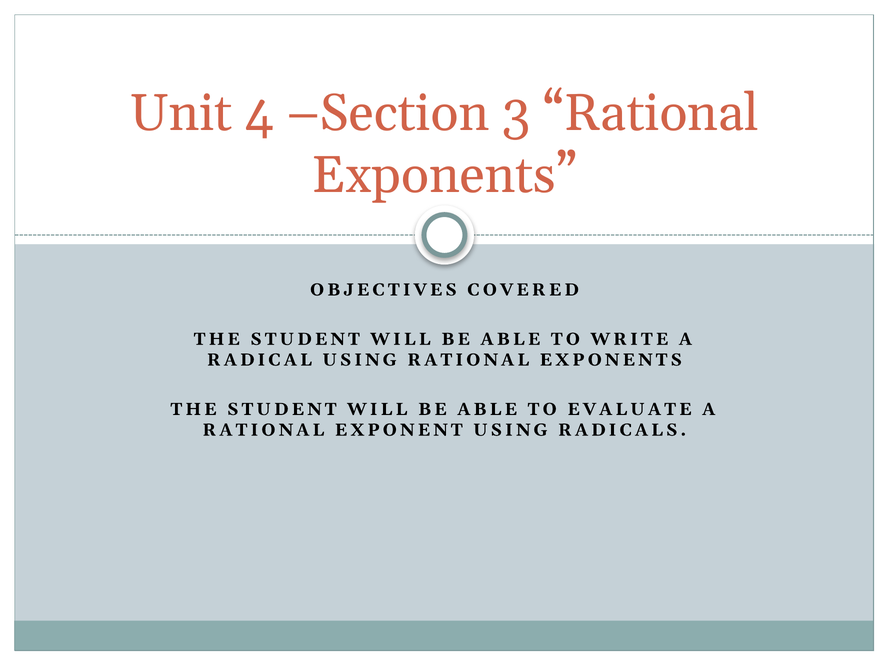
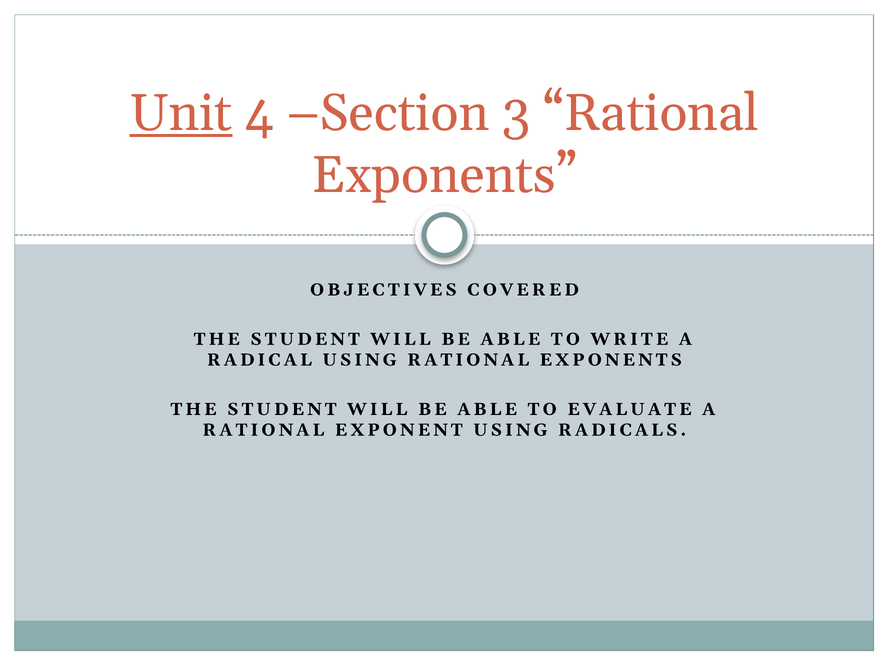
Unit underline: none -> present
